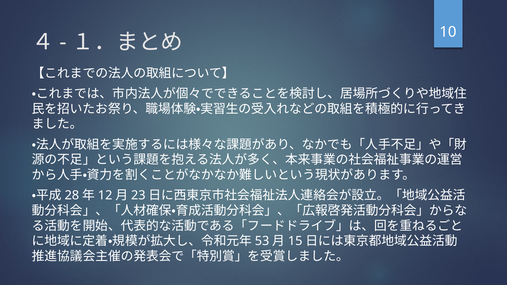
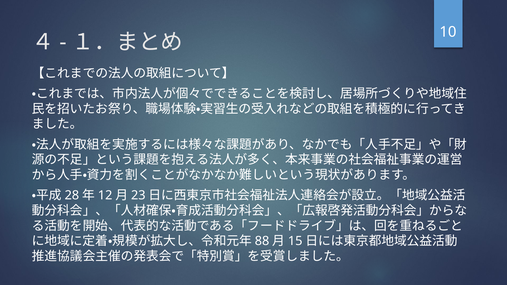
53: 53 -> 88
